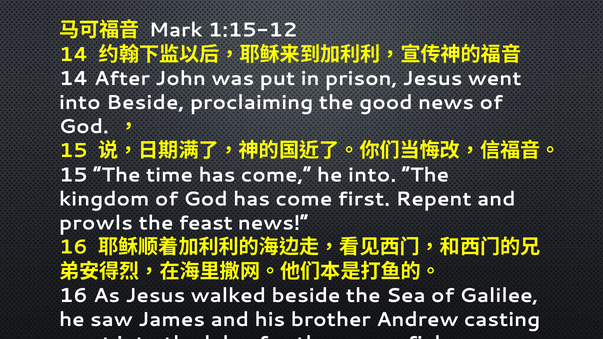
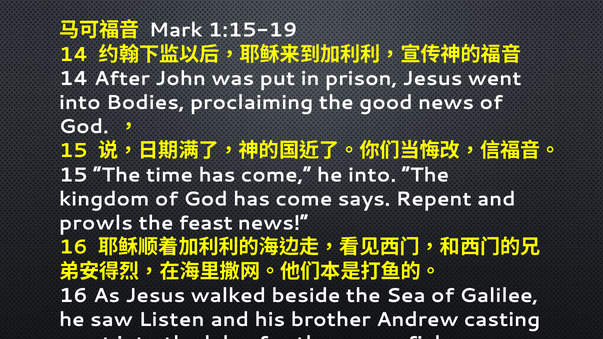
1:15-12: 1:15-12 -> 1:15-19
into Beside: Beside -> Bodies
first: first -> says
James: James -> Listen
